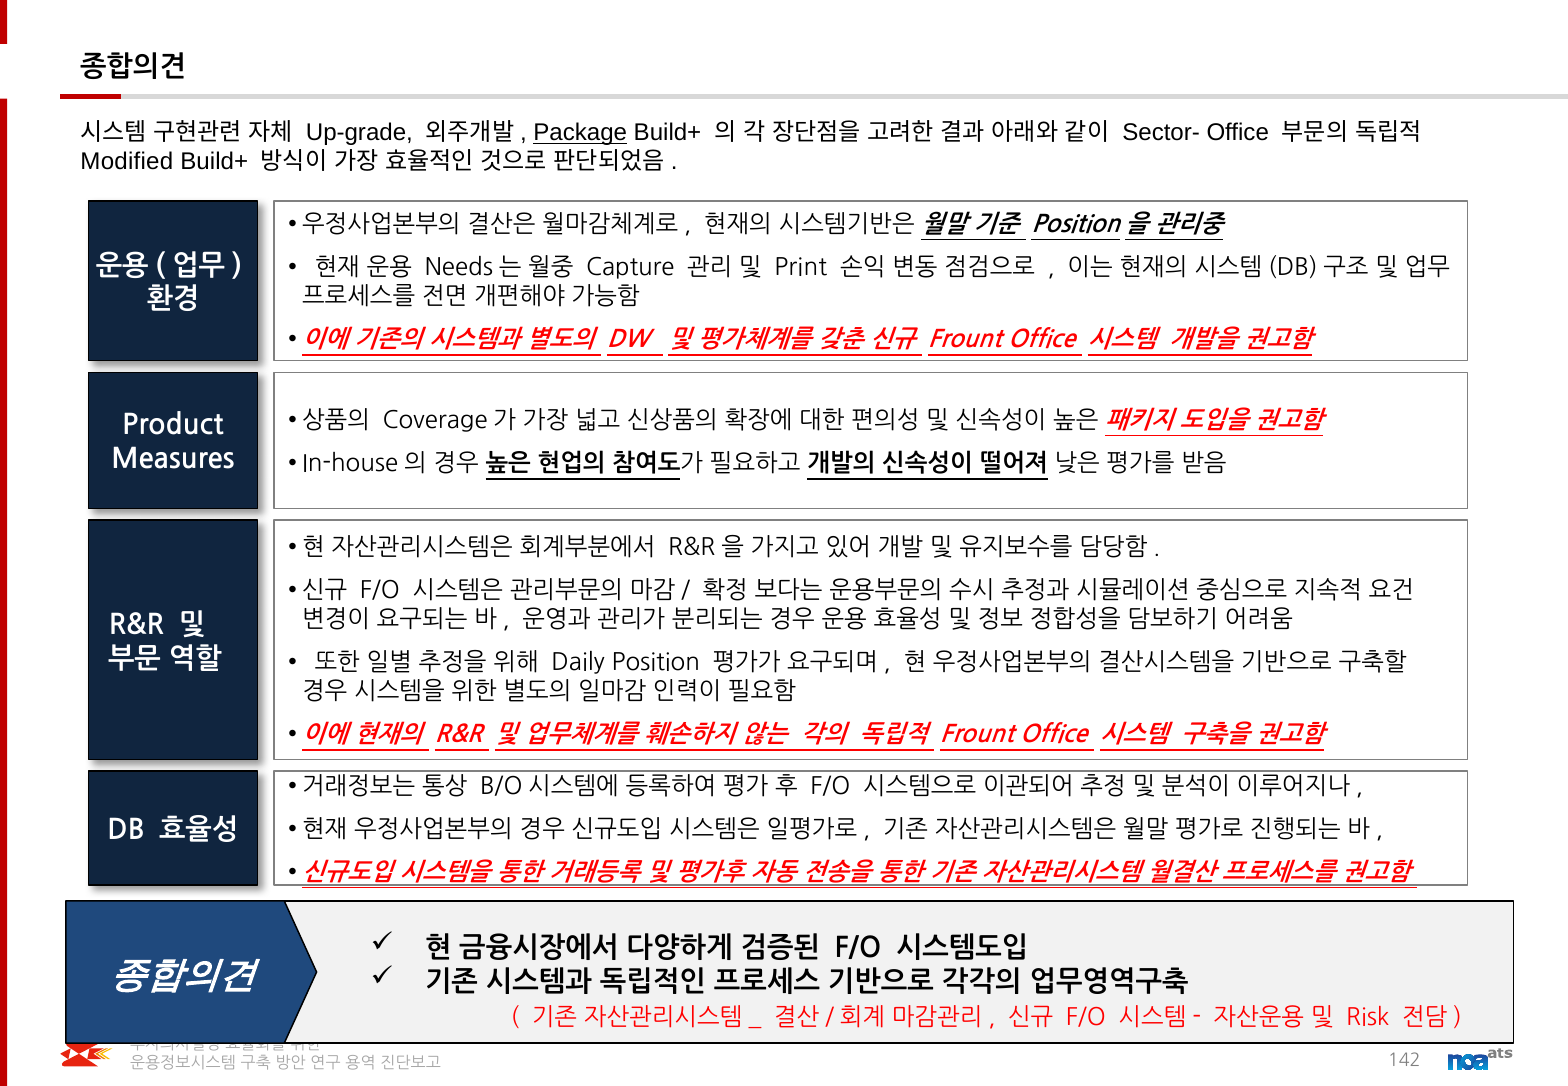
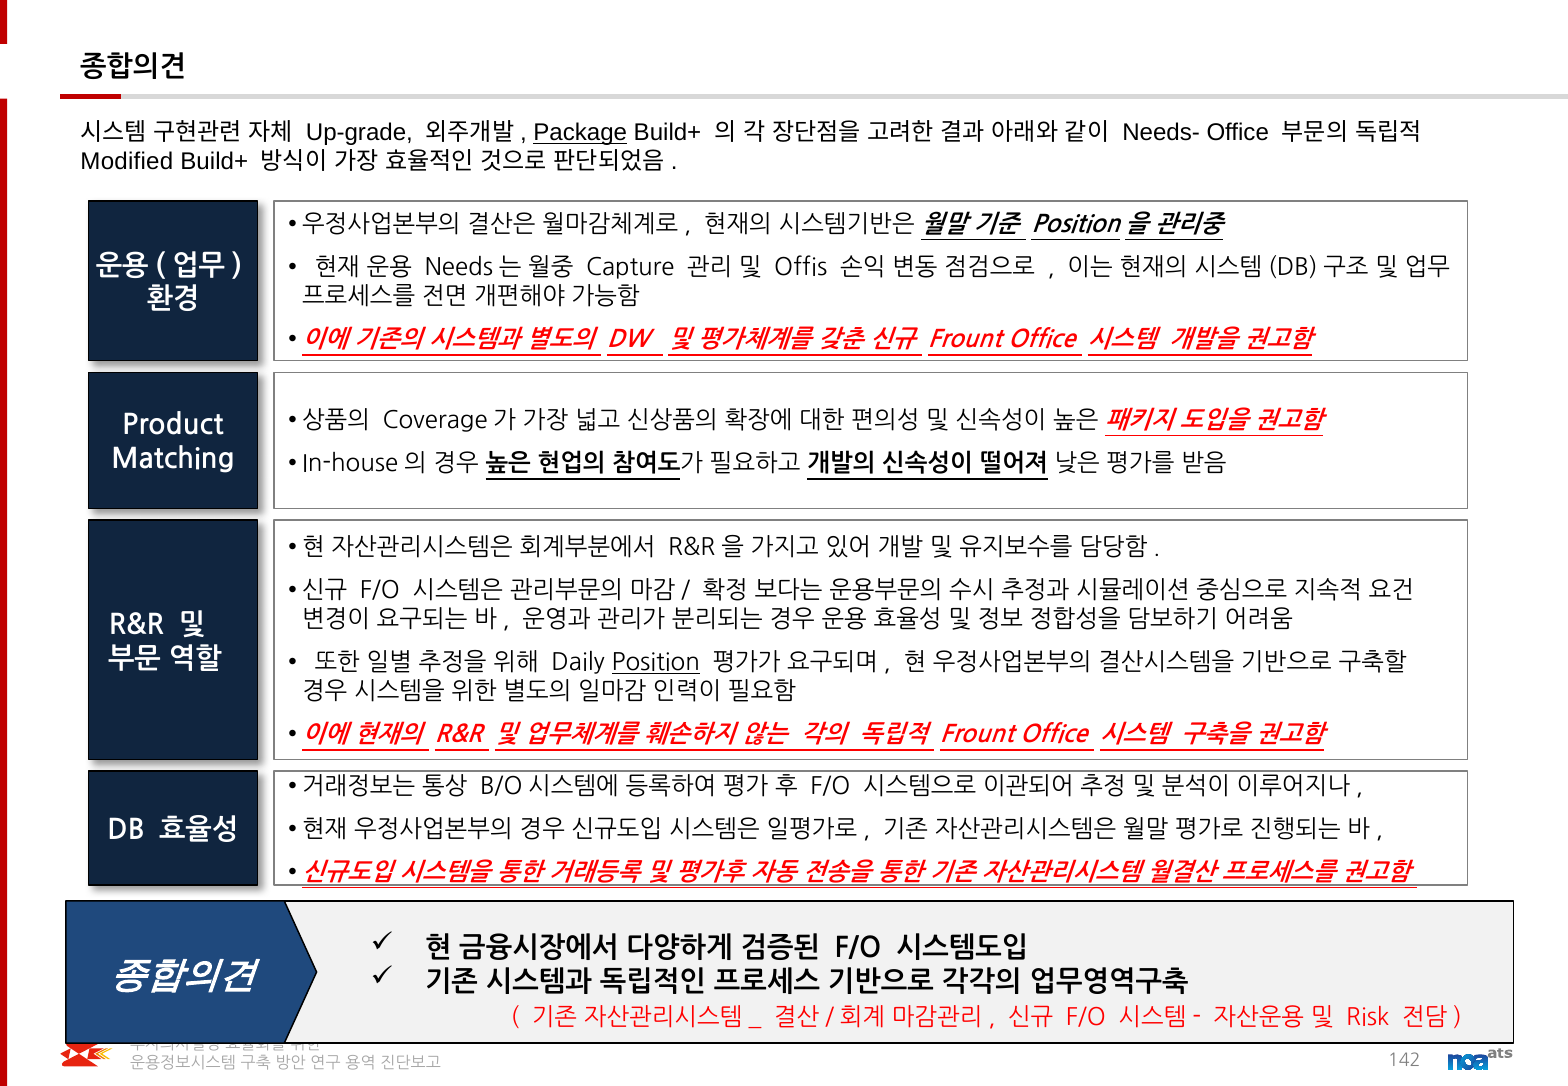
Sector-: Sector- -> Needs-
Print: Print -> Offis
Measures: Measures -> Matching
Position underline: none -> present
